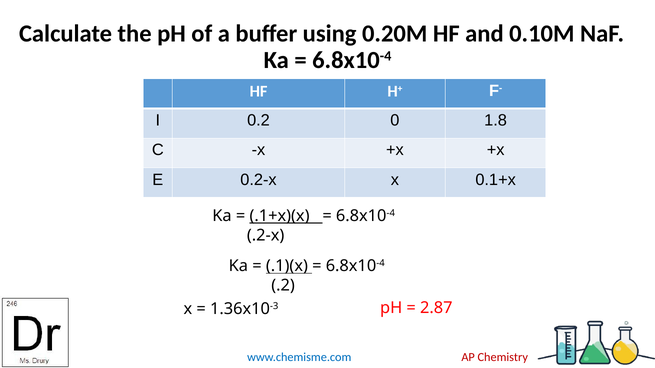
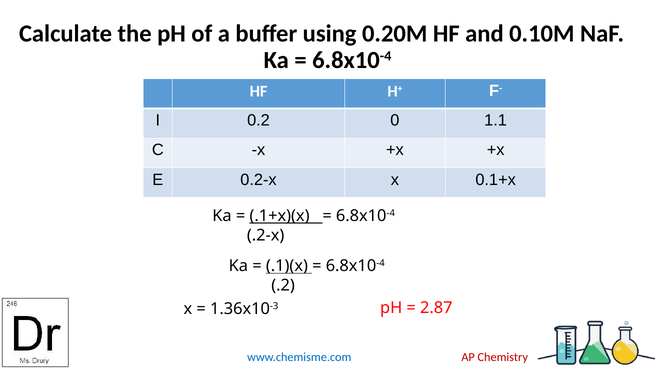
1.8: 1.8 -> 1.1
